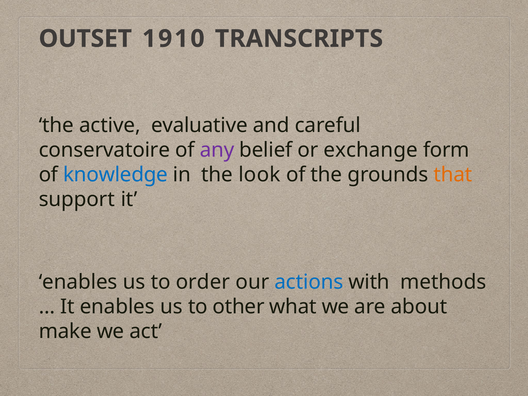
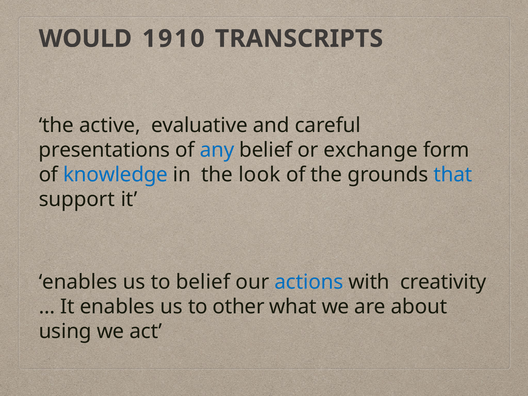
OUTSET: OUTSET -> WOULD
conservatoire: conservatoire -> presentations
any colour: purple -> blue
that colour: orange -> blue
to order: order -> belief
methods: methods -> creativity
make: make -> using
